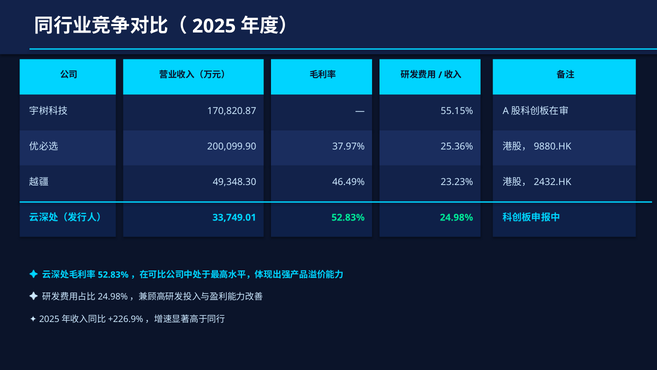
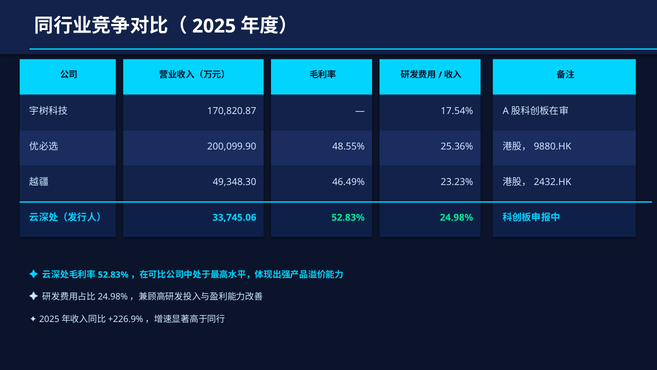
55.15%: 55.15% -> 17.54%
37.97%: 37.97% -> 48.55%
33,749.01: 33,749.01 -> 33,745.06
